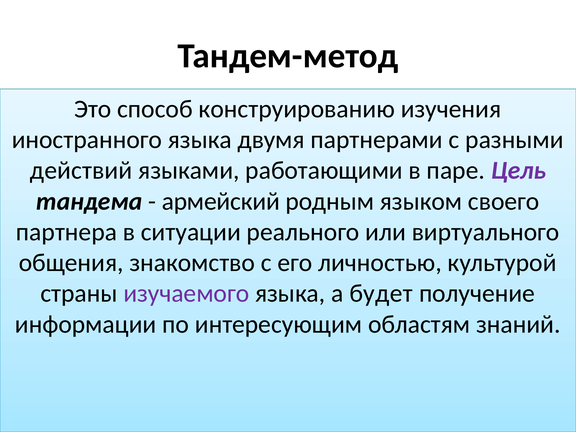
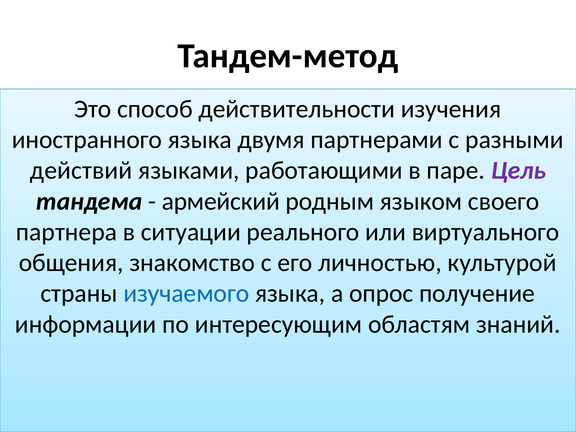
конструированию: конструированию -> действительности
изучаемого colour: purple -> blue
будет: будет -> опрос
